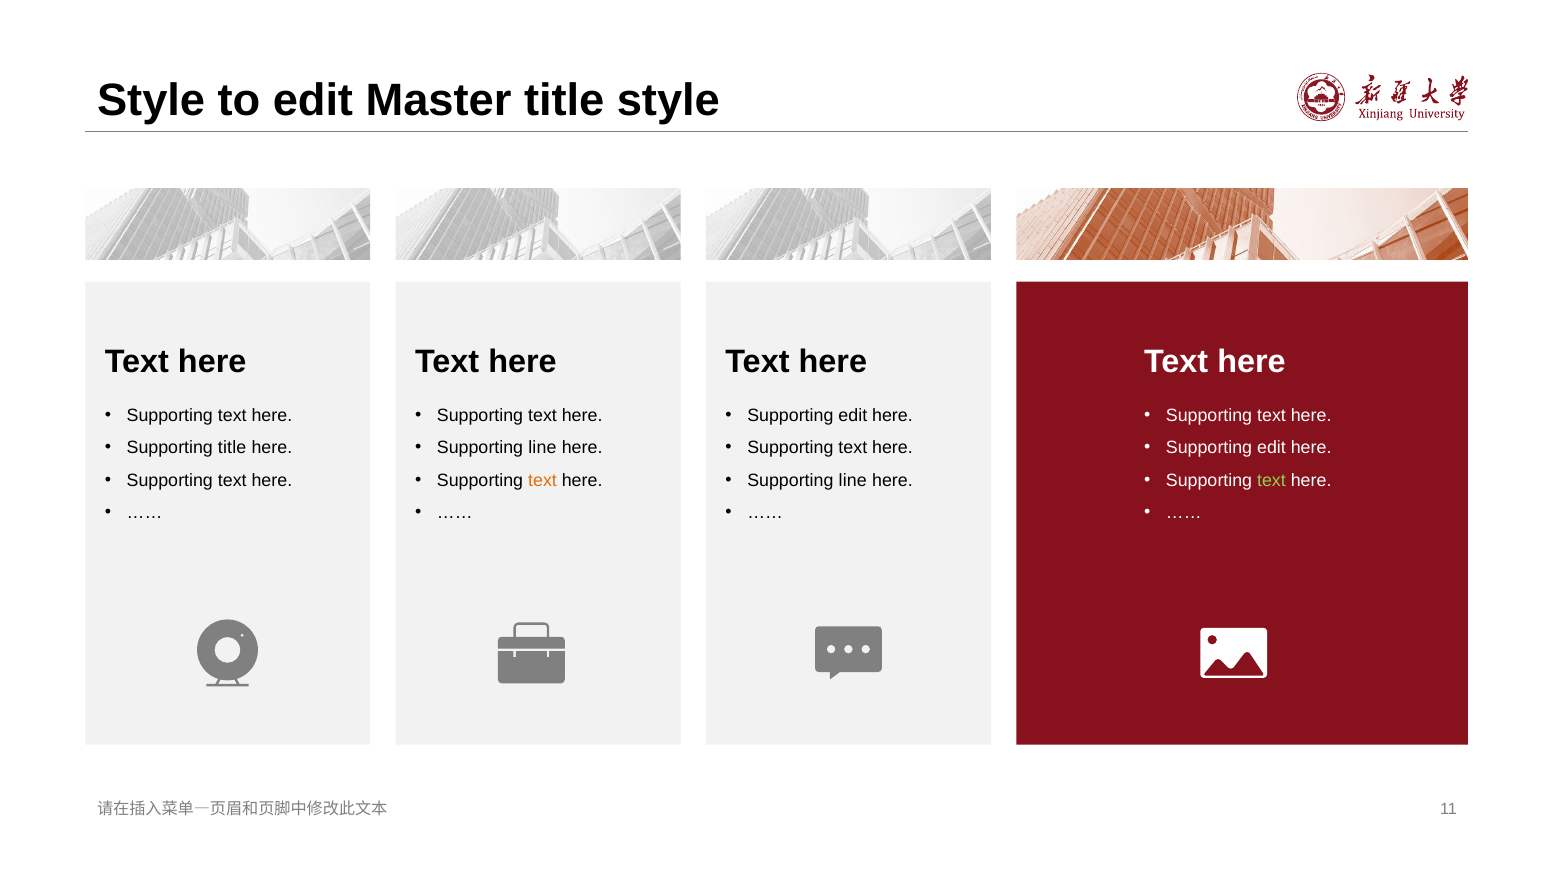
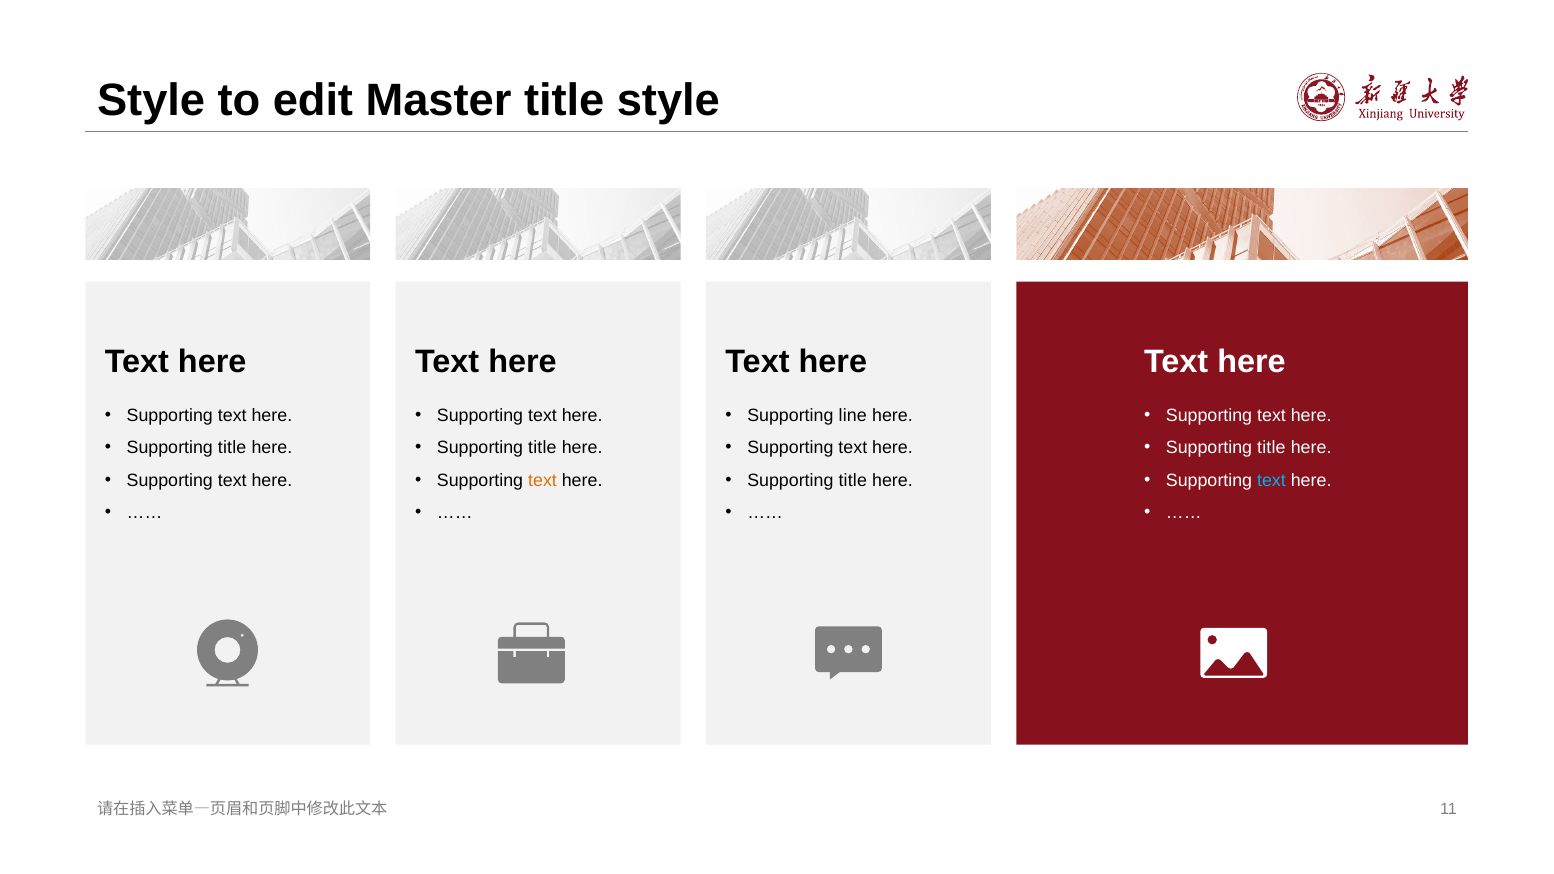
edit at (853, 416): edit -> line
line at (542, 448): line -> title
edit at (1271, 448): edit -> title
line at (853, 480): line -> title
text at (1271, 480) colour: light green -> light blue
